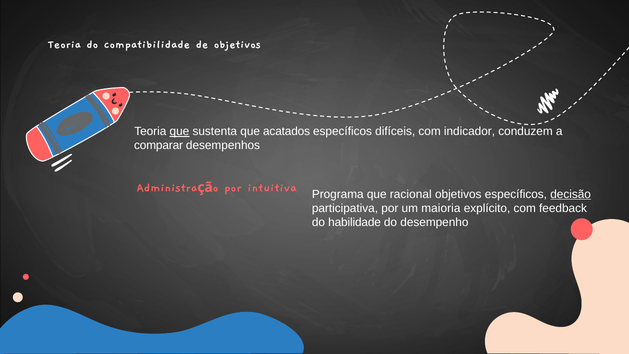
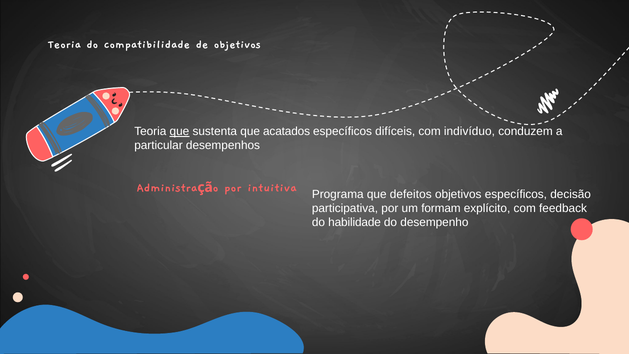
indicador: indicador -> indivíduo
comparar: comparar -> particular
racional: racional -> defeitos
decisão underline: present -> none
maioria: maioria -> formam
